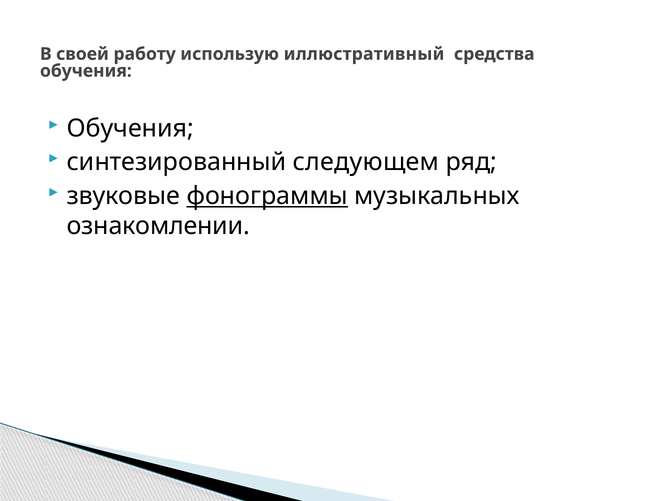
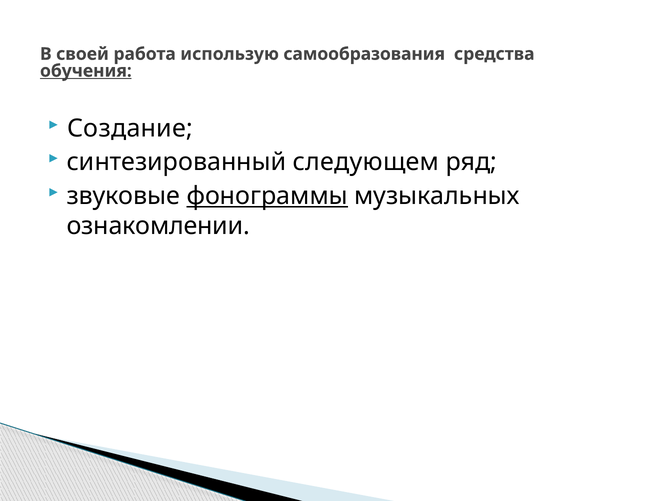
работу: работу -> работа
иллюстративный: иллюстративный -> самообразования
обучения at (86, 71) underline: none -> present
Обучения at (130, 128): Обучения -> Создание
